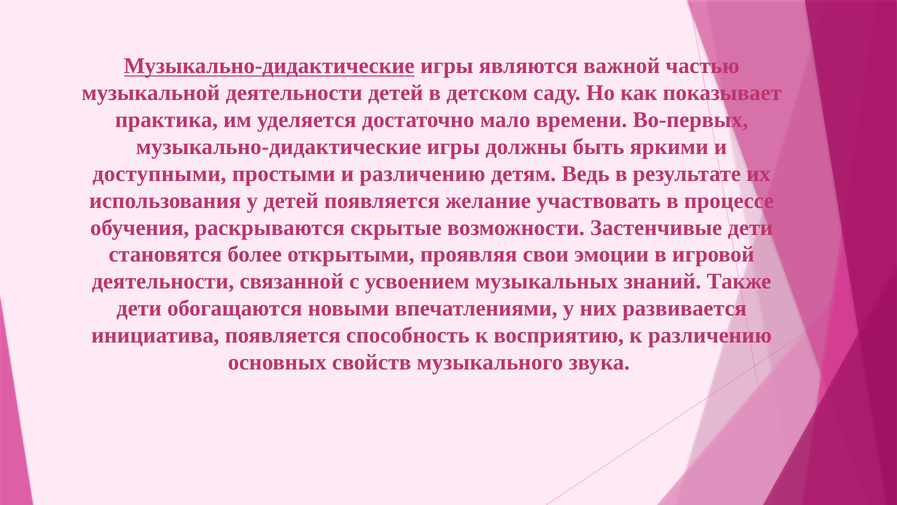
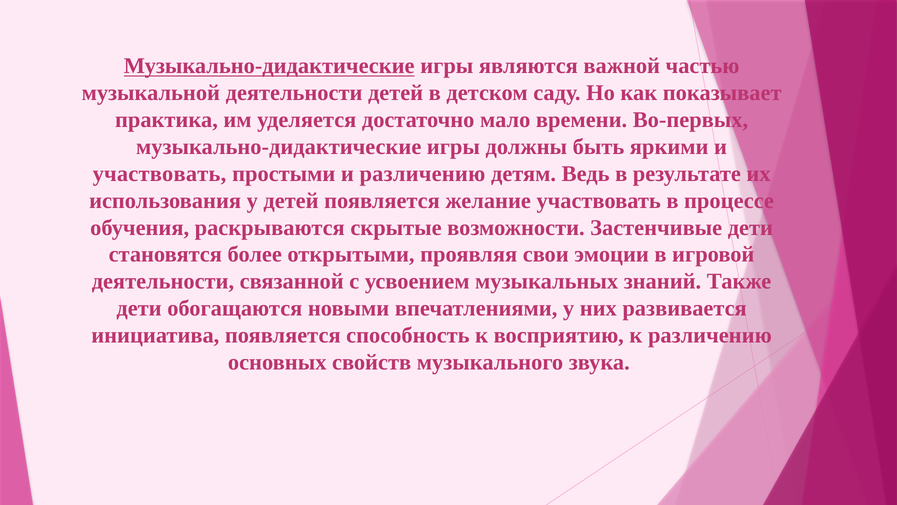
доступными at (159, 174): доступными -> участвовать
